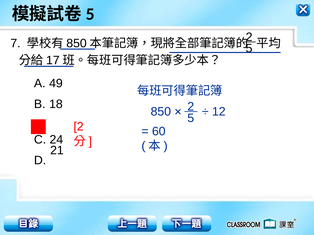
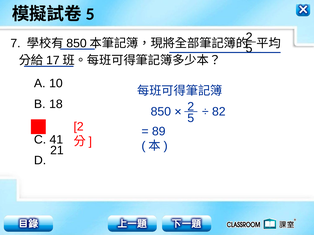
49: 49 -> 10
12: 12 -> 82
60: 60 -> 89
24: 24 -> 41
